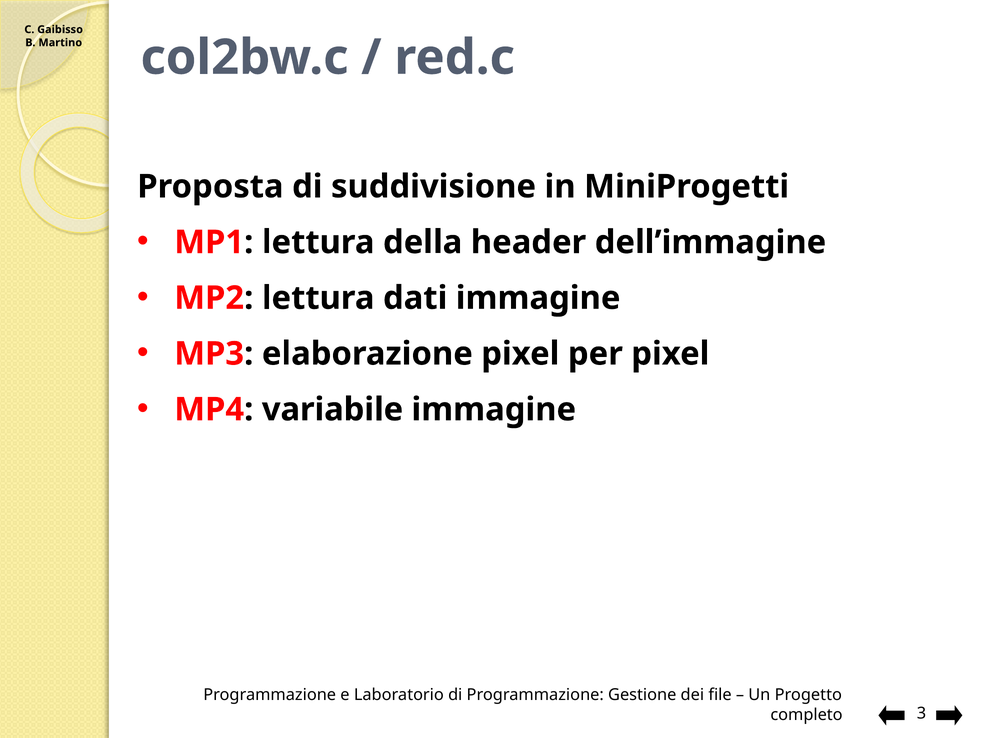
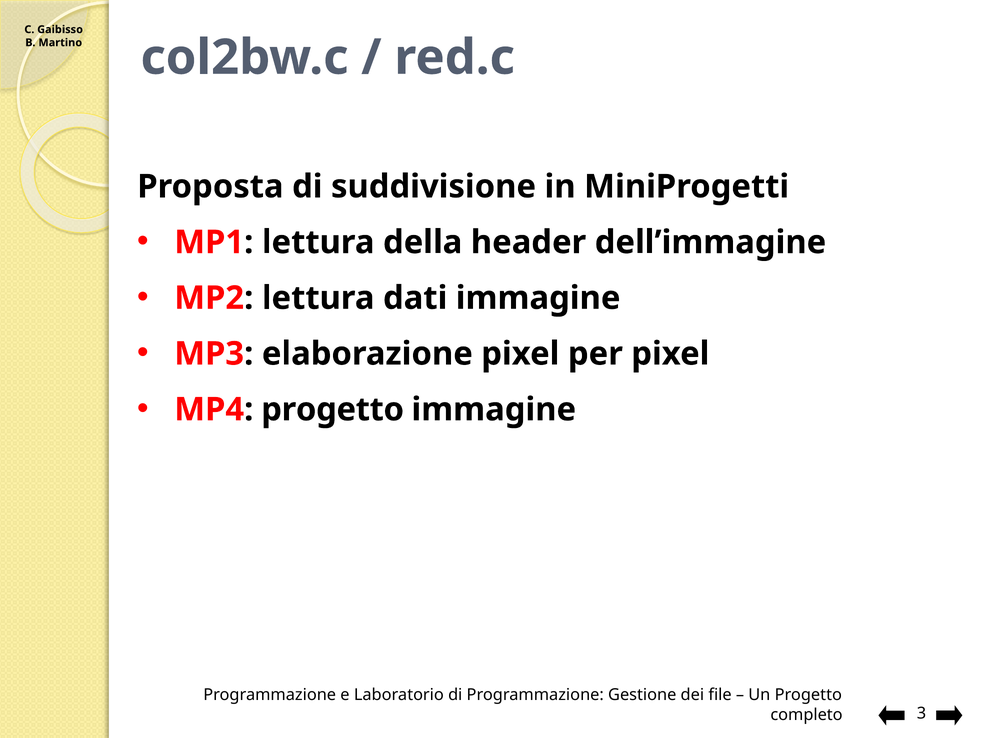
MP4 variabile: variabile -> progetto
